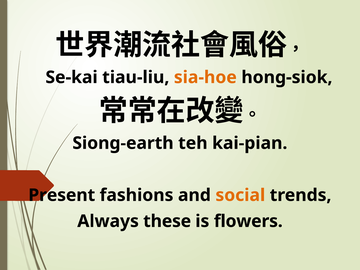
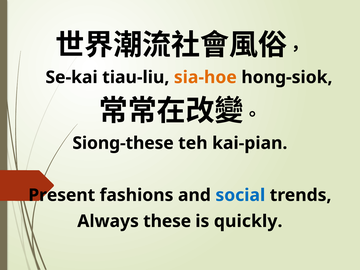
Siong-earth: Siong-earth -> Siong-these
social colour: orange -> blue
flowers: flowers -> quickly
